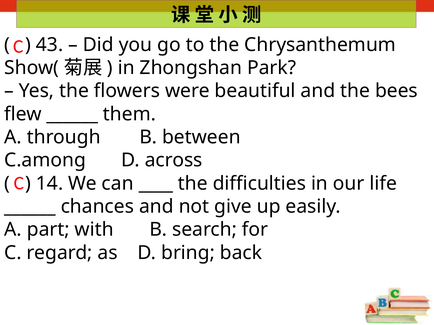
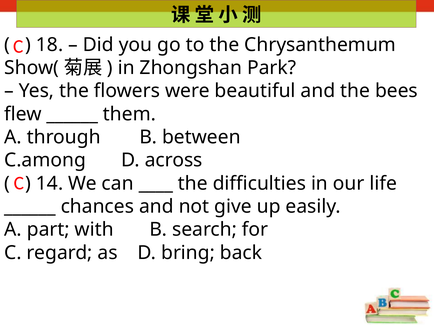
43: 43 -> 18
